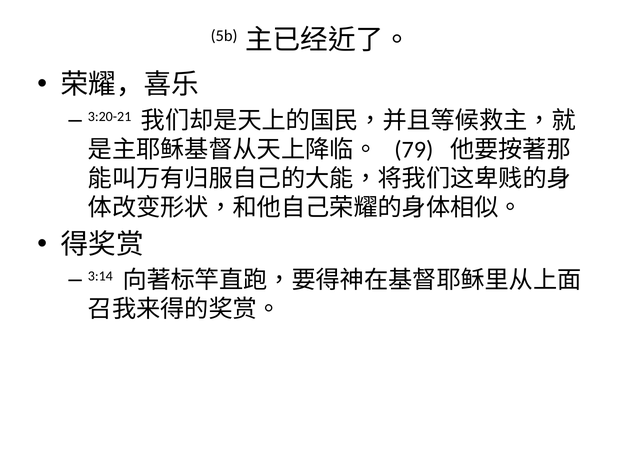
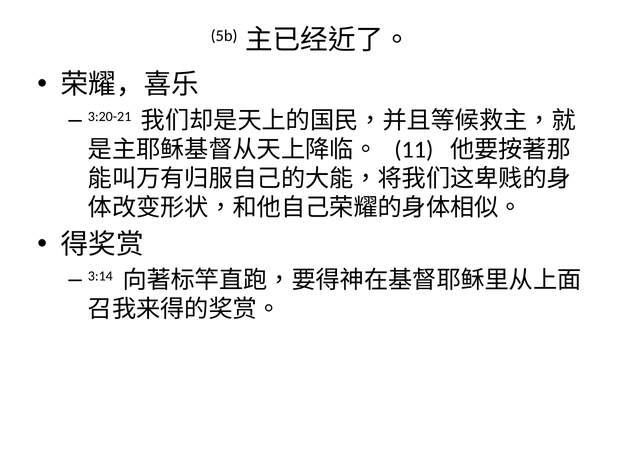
79: 79 -> 11
